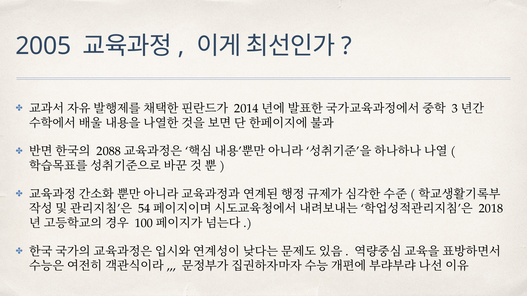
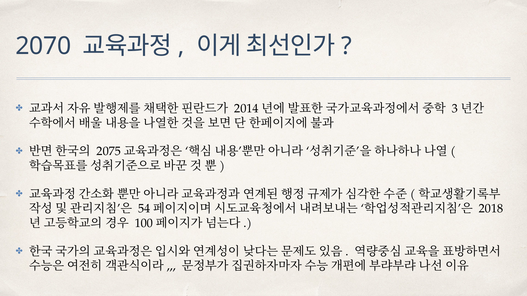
2005: 2005 -> 2070
2088: 2088 -> 2075
